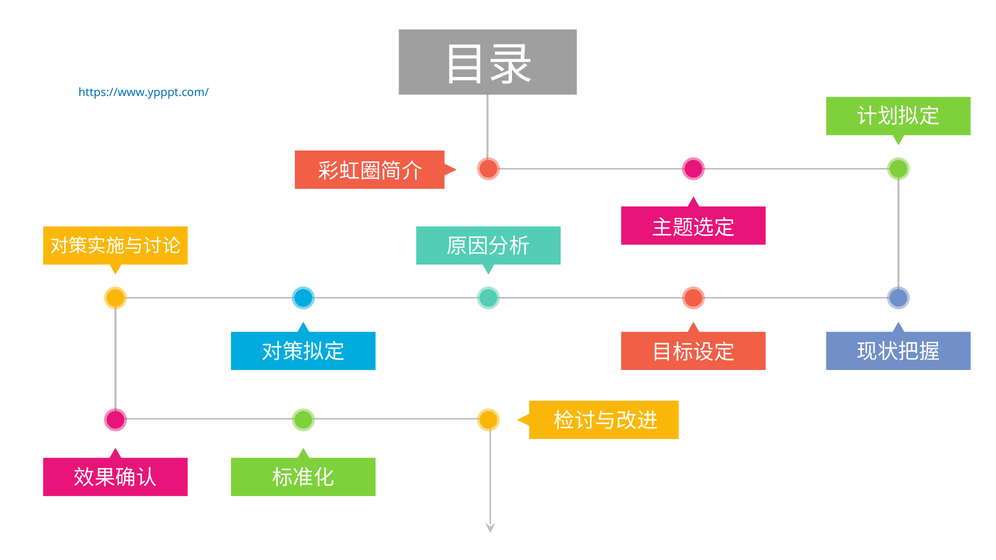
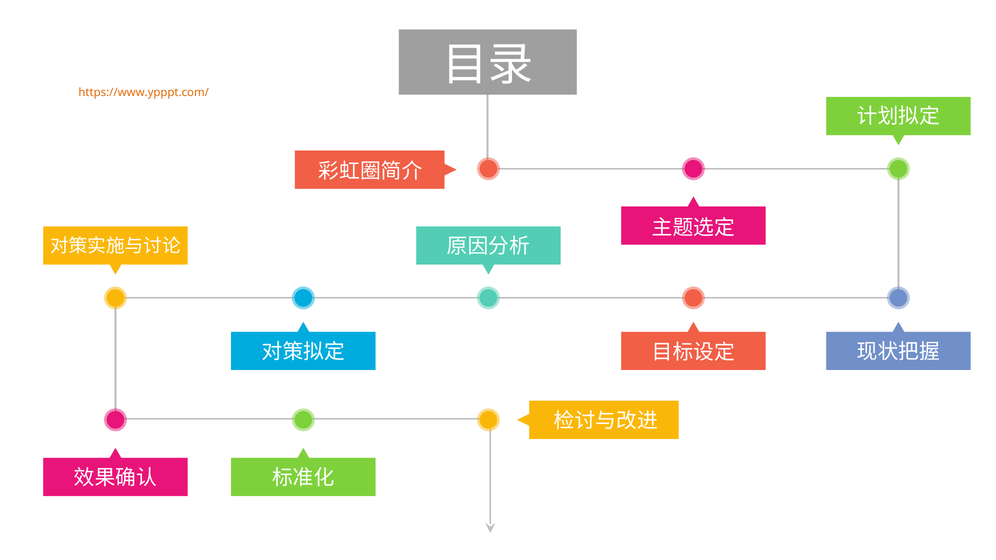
https://www.ypppt.com/ colour: blue -> orange
